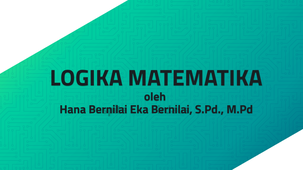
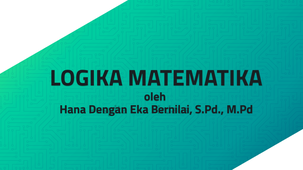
Hana Bernilai: Bernilai -> Dengan
